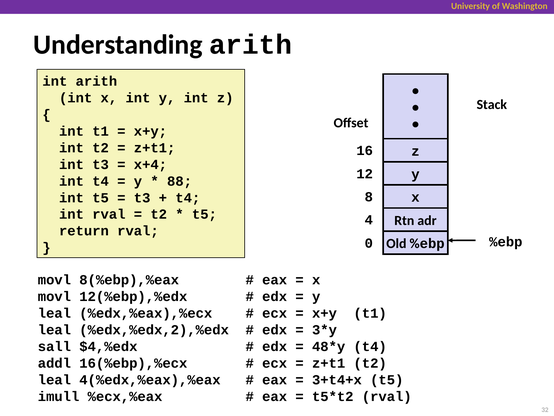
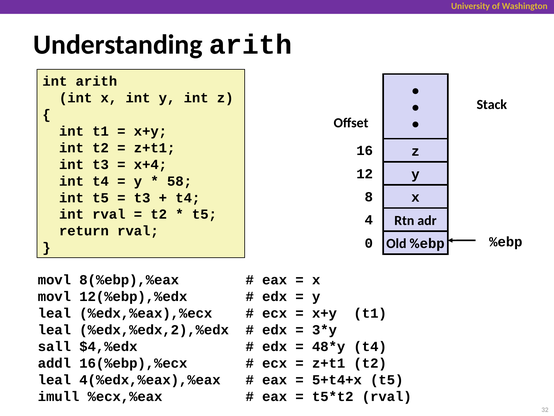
88: 88 -> 58
3+t4+x: 3+t4+x -> 5+t4+x
